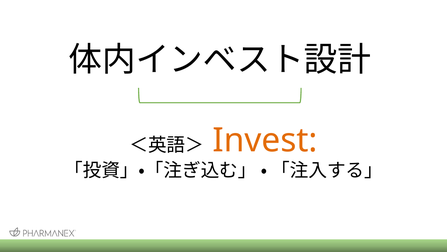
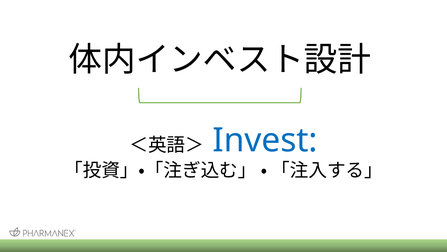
Invest colour: orange -> blue
